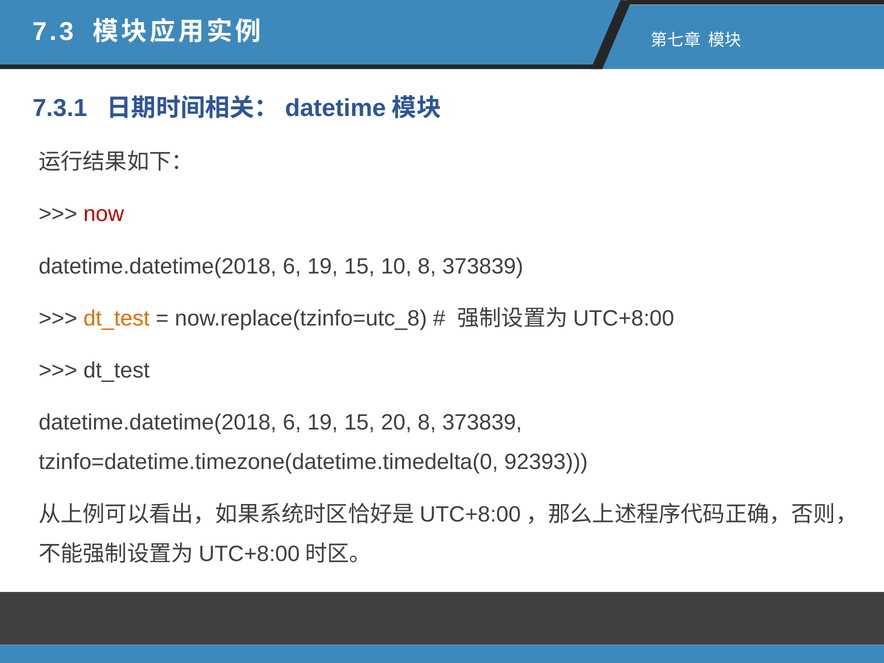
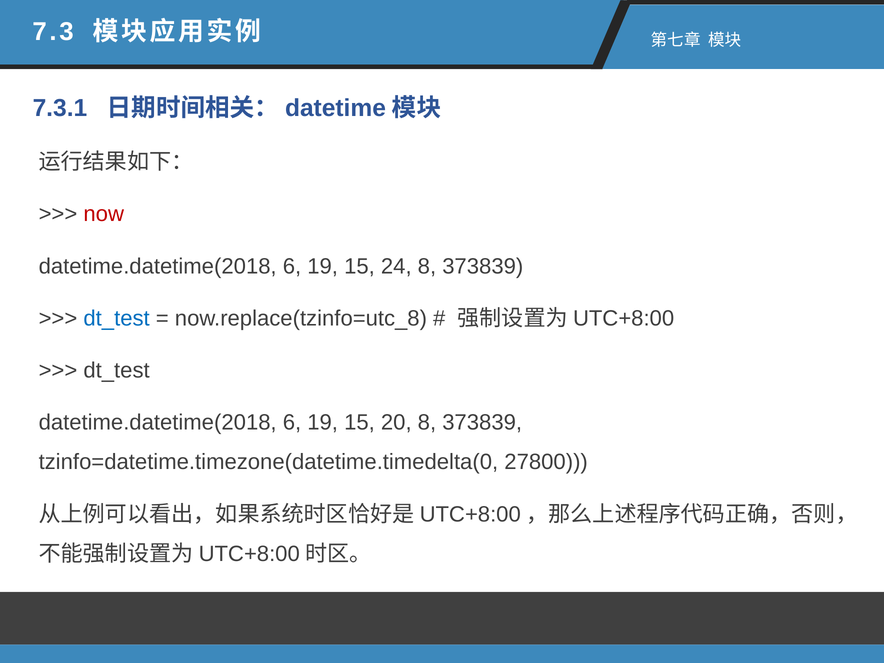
10: 10 -> 24
dt_test at (117, 318) colour: orange -> blue
92393: 92393 -> 27800
